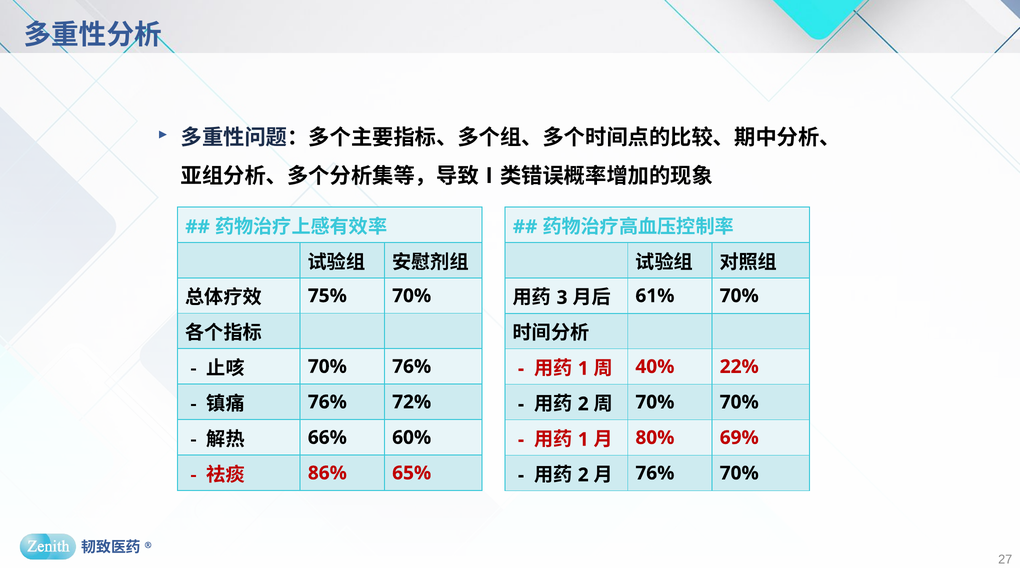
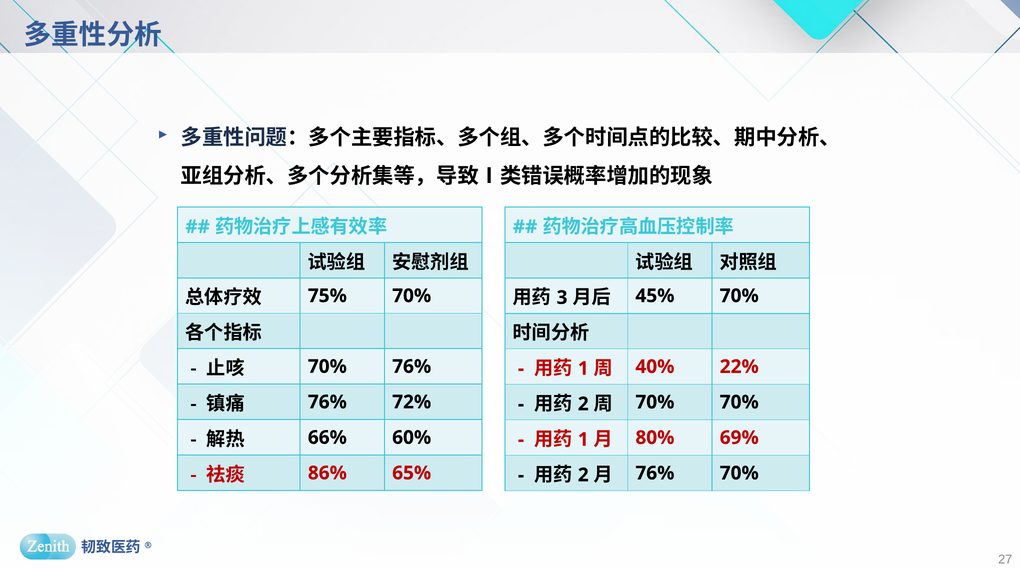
61%: 61% -> 45%
